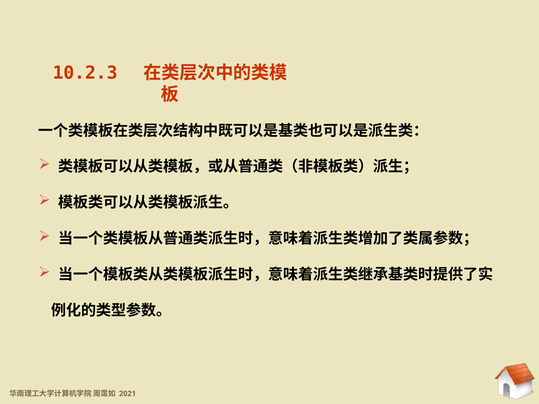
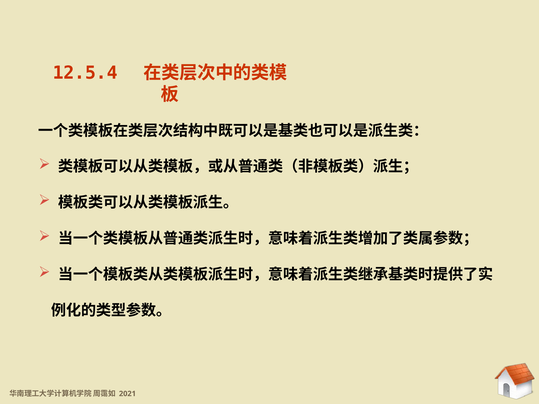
10.2.3: 10.2.3 -> 12.5.4
